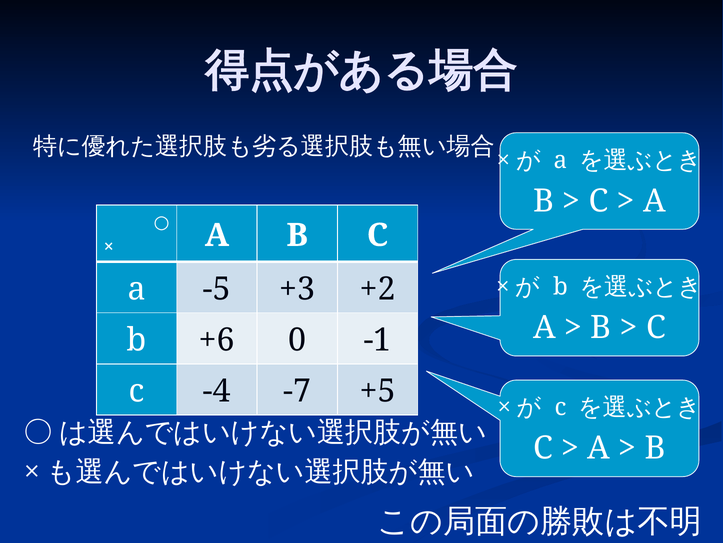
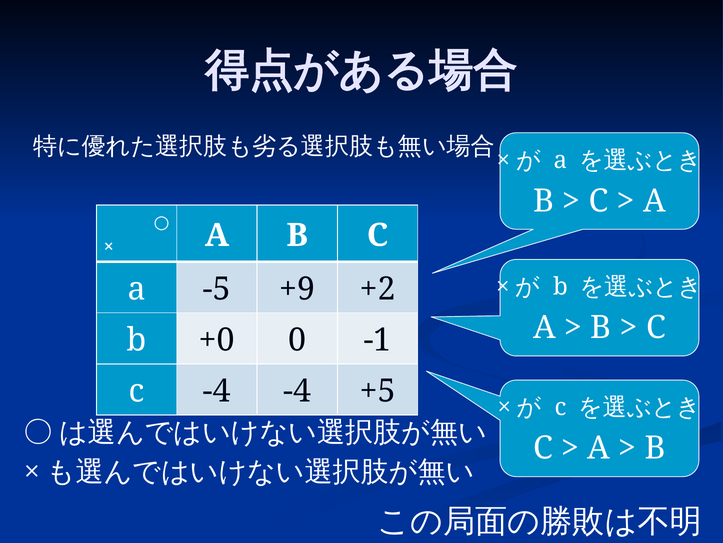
+3: +3 -> +9
+6: +6 -> +0
-4 -7: -7 -> -4
